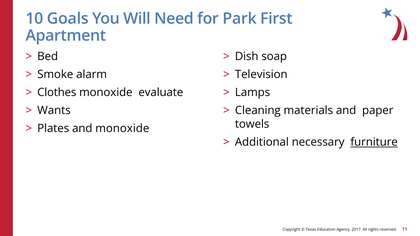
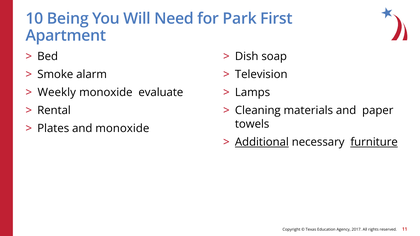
Goals: Goals -> Being
Clothes: Clothes -> Weekly
Wants: Wants -> Rental
Additional underline: none -> present
